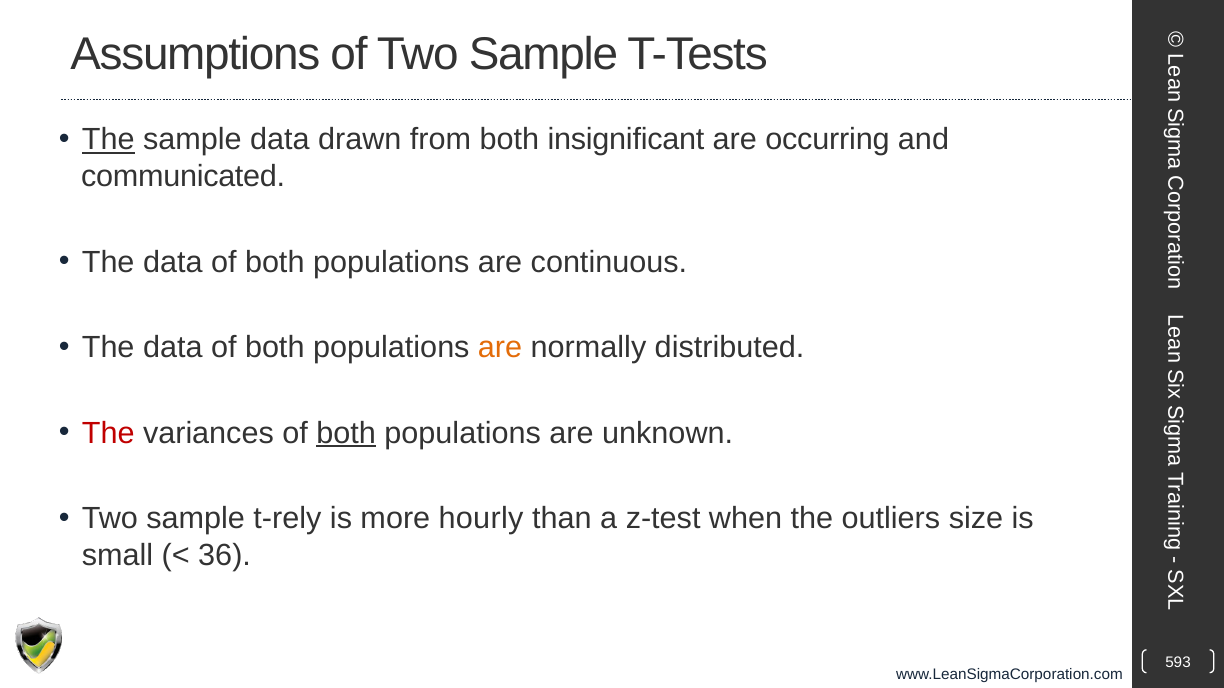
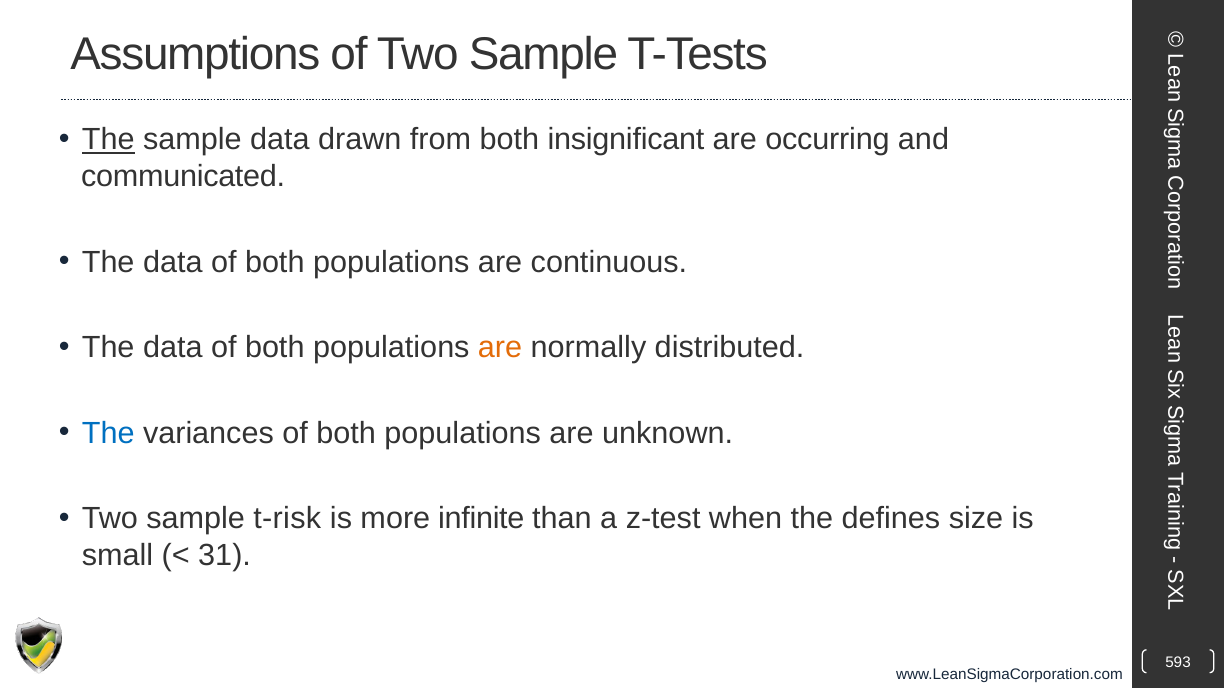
The at (108, 434) colour: red -> blue
both at (346, 434) underline: present -> none
t-rely: t-rely -> t-risk
hourly: hourly -> infinite
outliers: outliers -> defines
36: 36 -> 31
